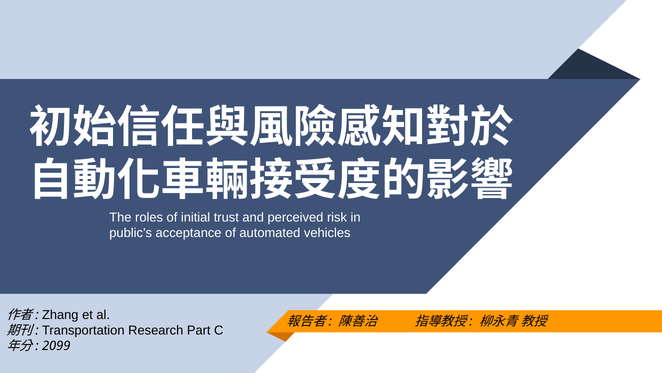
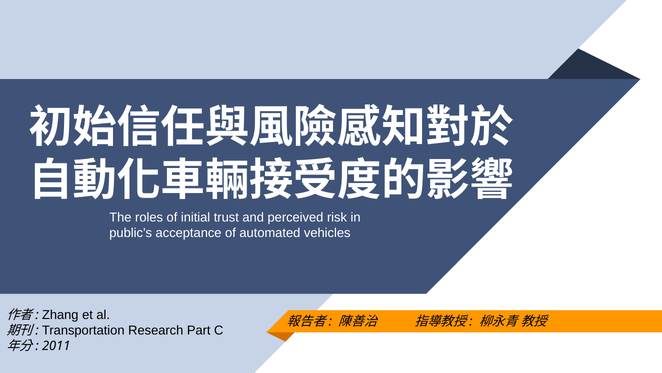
2099: 2099 -> 2011
